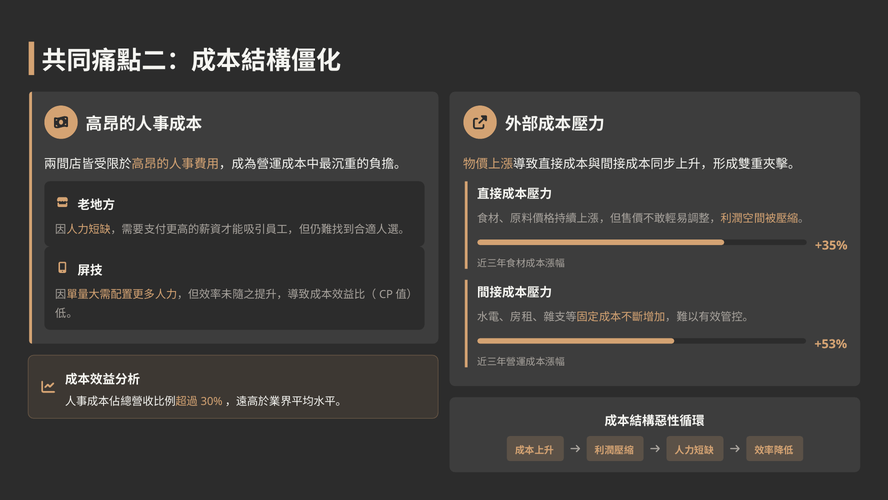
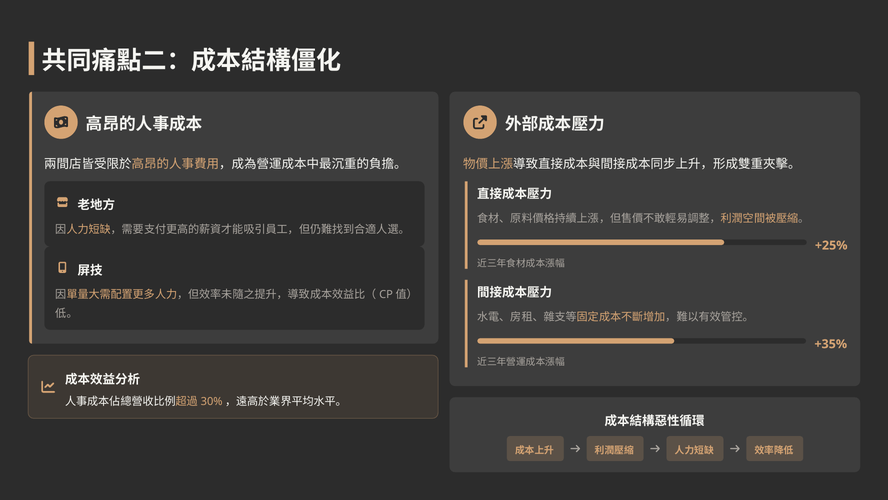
+35%: +35% -> +25%
+53%: +53% -> +35%
